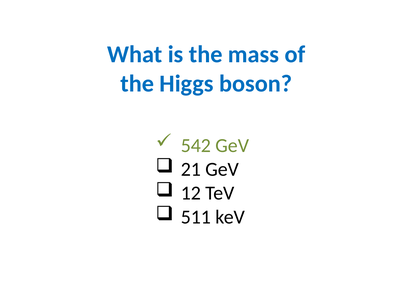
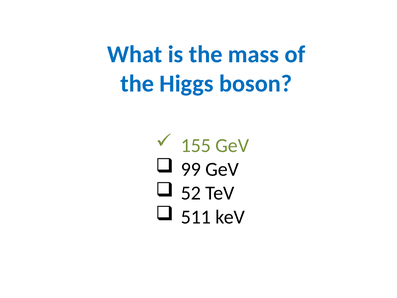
542: 542 -> 155
21: 21 -> 99
12: 12 -> 52
